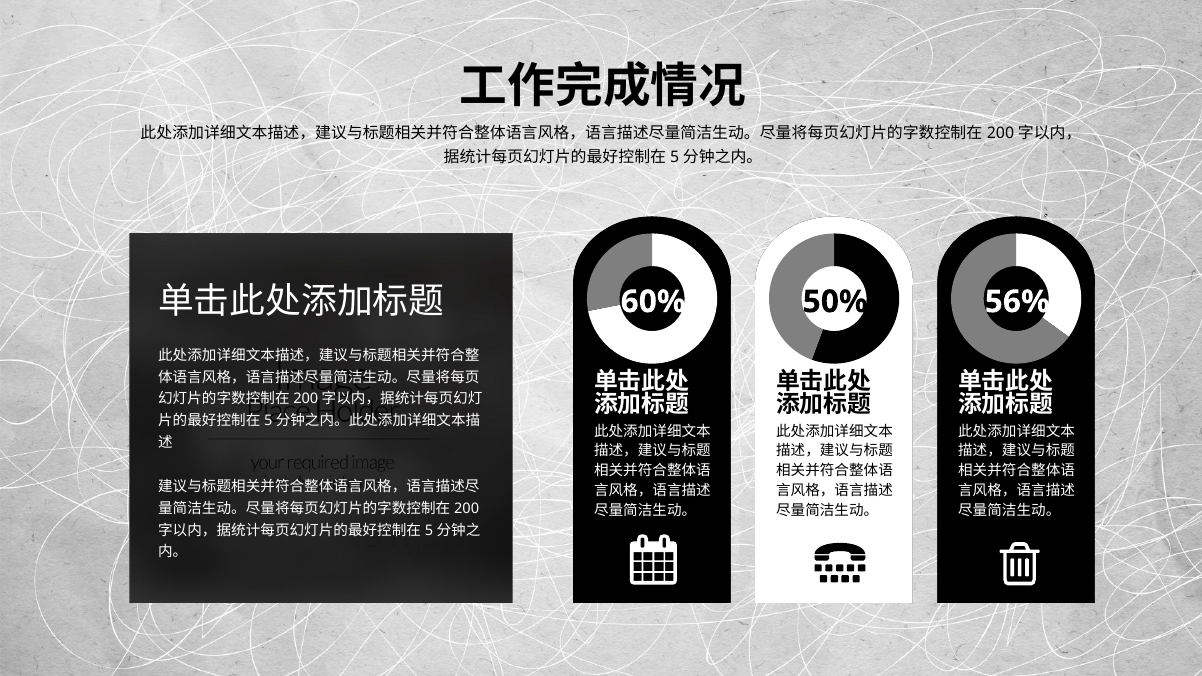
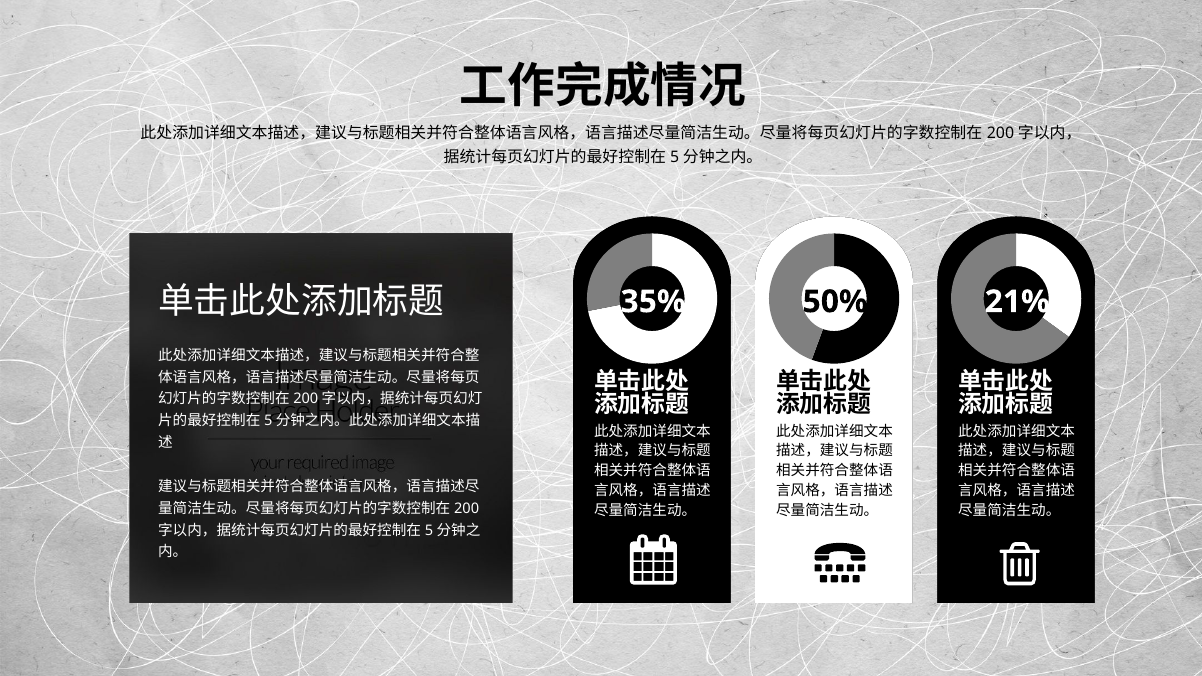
56%: 56% -> 21%
60%: 60% -> 35%
